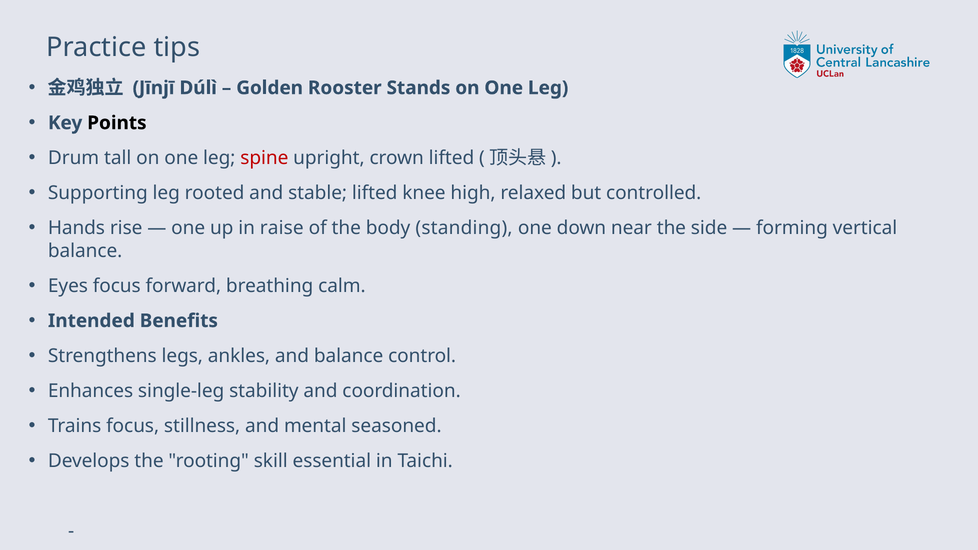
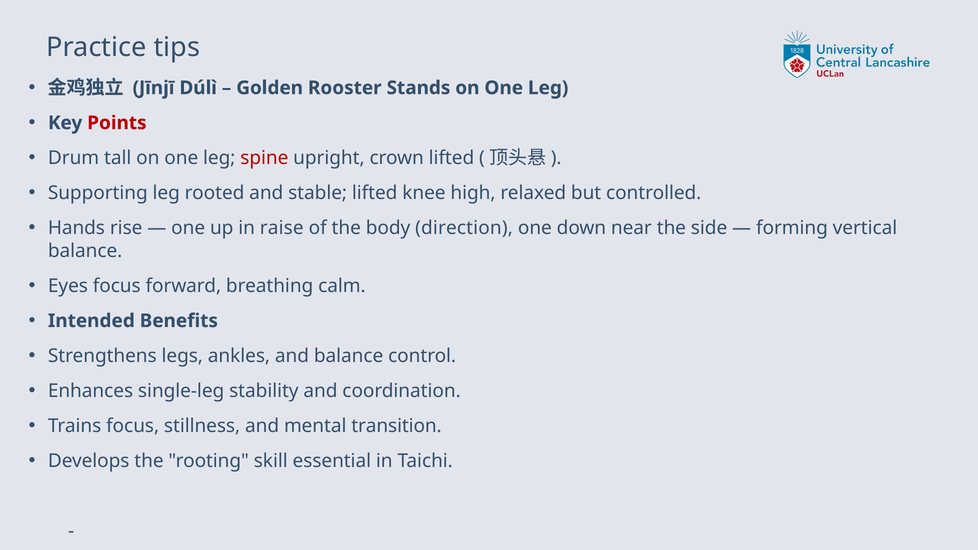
Points colour: black -> red
standing: standing -> direction
seasoned: seasoned -> transition
